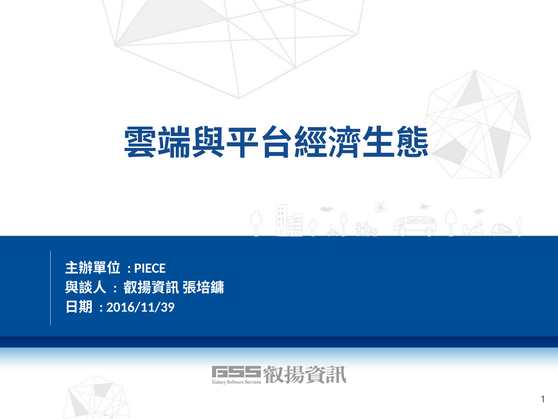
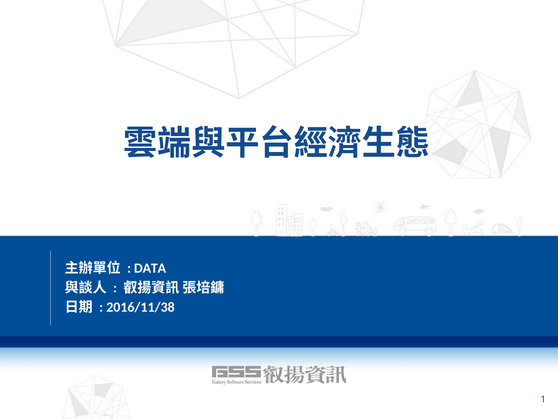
PIECE: PIECE -> DATA
2016/11/39: 2016/11/39 -> 2016/11/38
